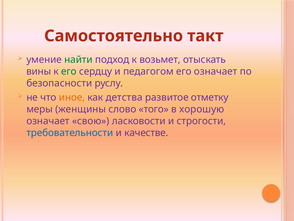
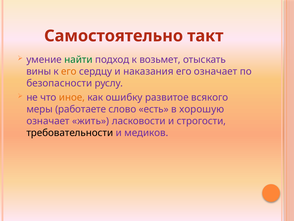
его at (69, 71) colour: green -> orange
педагогом: педагогом -> наказания
детства: детства -> ошибку
отметку: отметку -> всякого
женщины: женщины -> работаете
того: того -> есть
свою: свою -> жить
требовательности colour: blue -> black
качестве: качестве -> медиков
